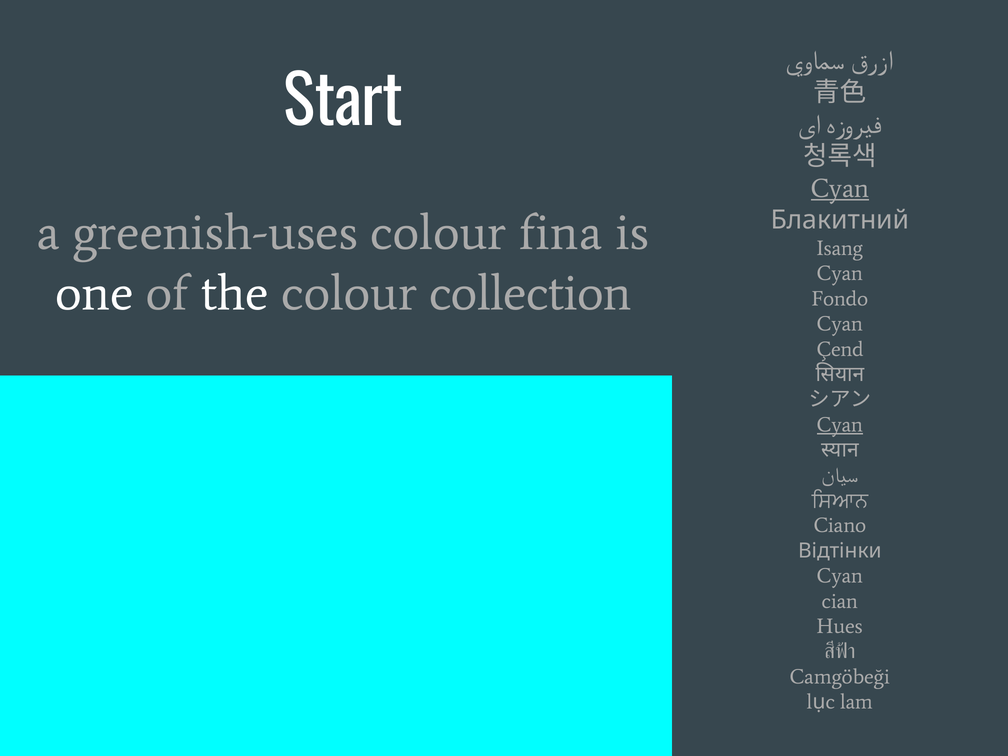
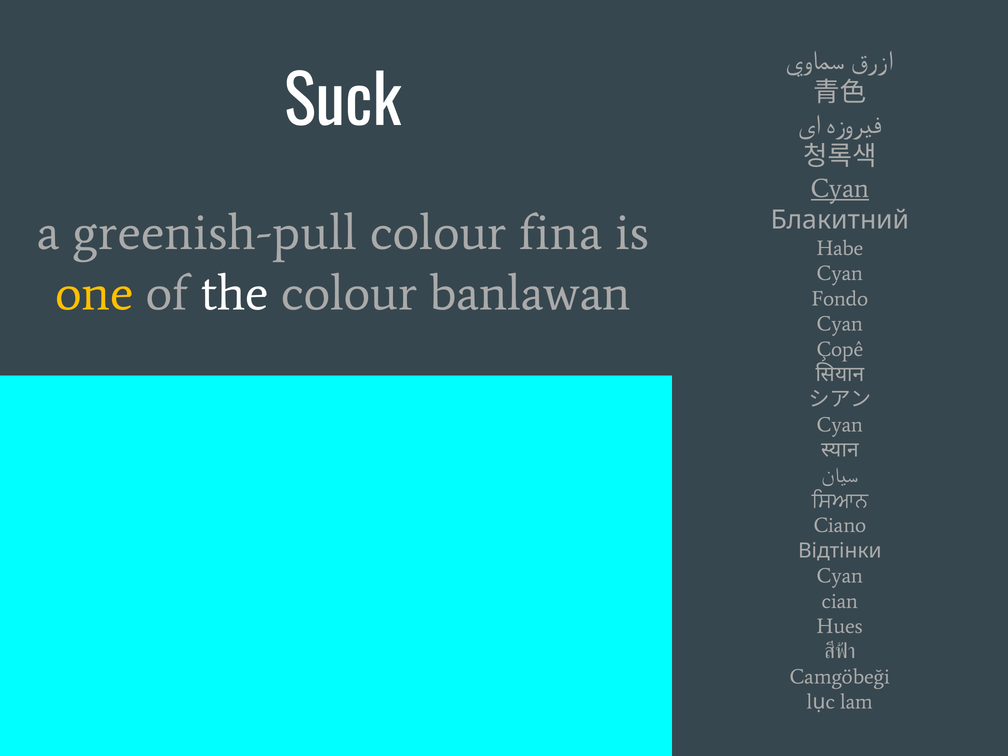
Start: Start -> Suck
greenish-uses: greenish-uses -> greenish-pull
Isang: Isang -> Habe
one colour: white -> yellow
collection: collection -> banlawan
Çend: Çend -> Çopê
Cyan at (840, 425) underline: present -> none
